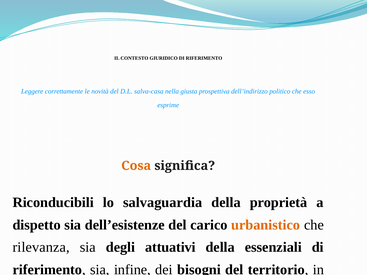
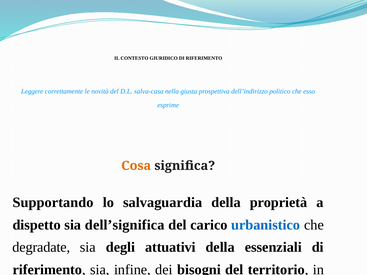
Riconducibili: Riconducibili -> Supportando
dell’esistenze: dell’esistenze -> dell’significa
urbanistico colour: orange -> blue
rilevanza: rilevanza -> degradate
